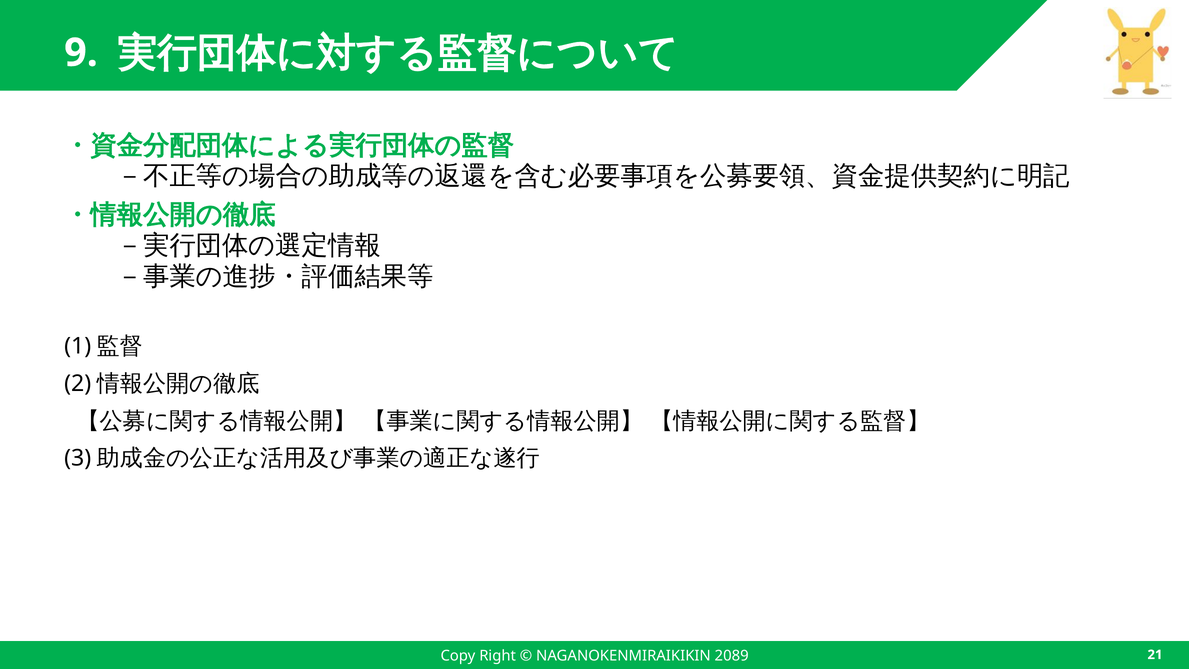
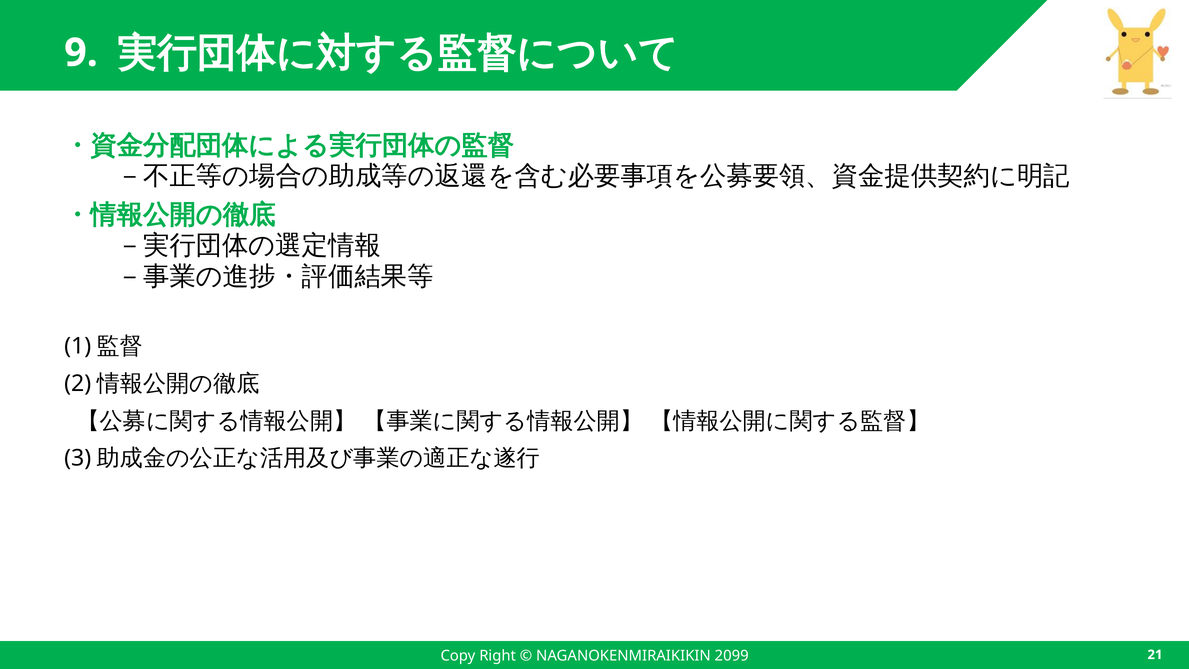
2089: 2089 -> 2099
